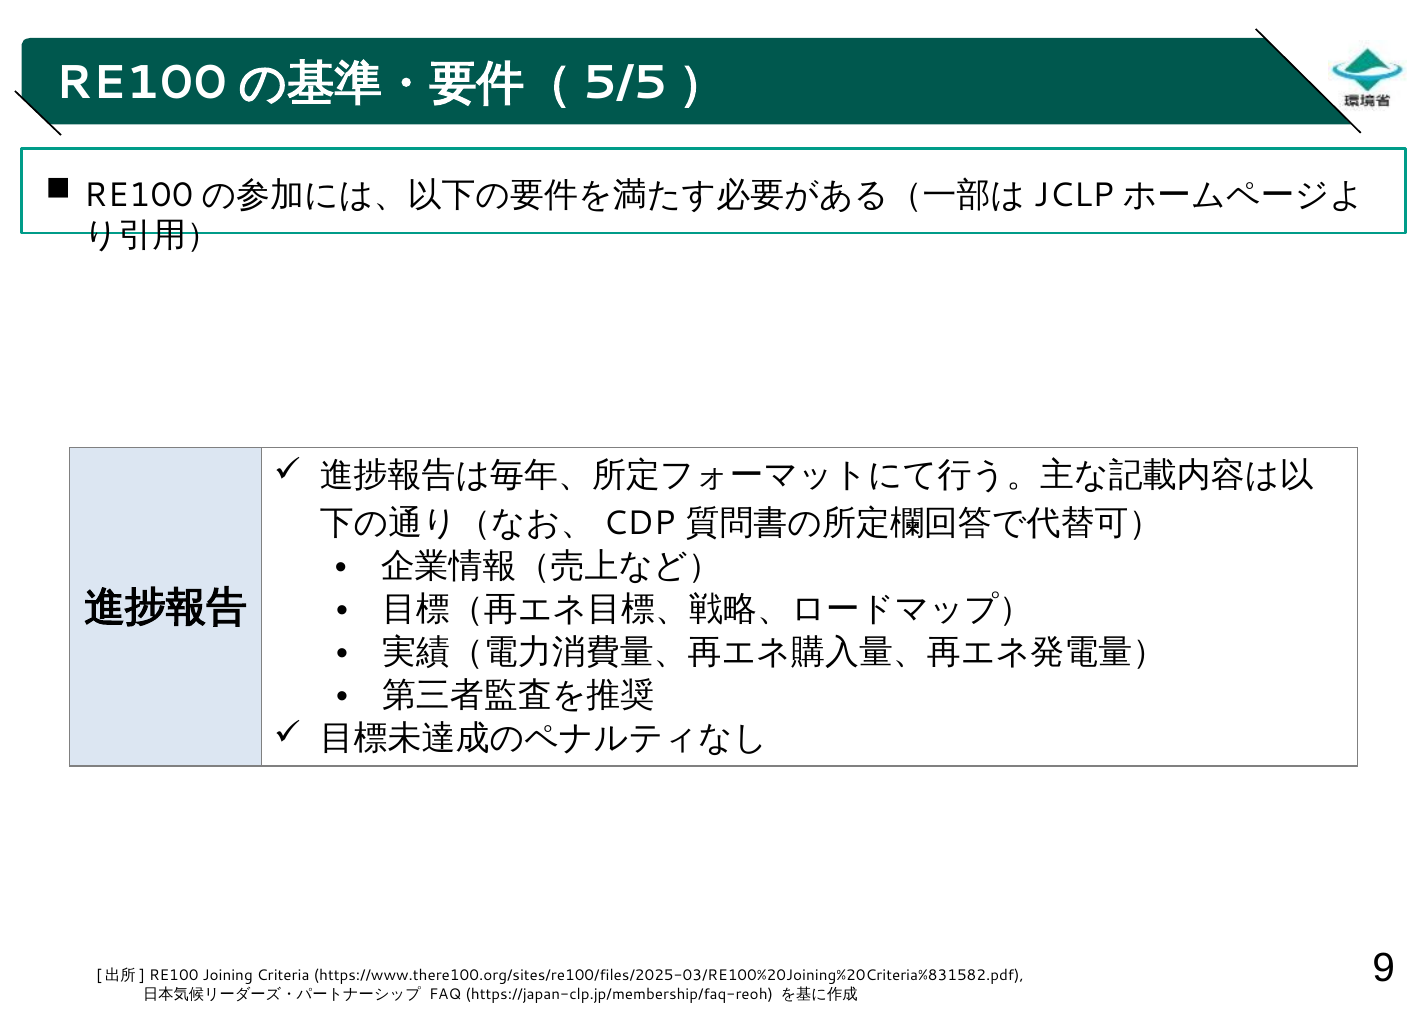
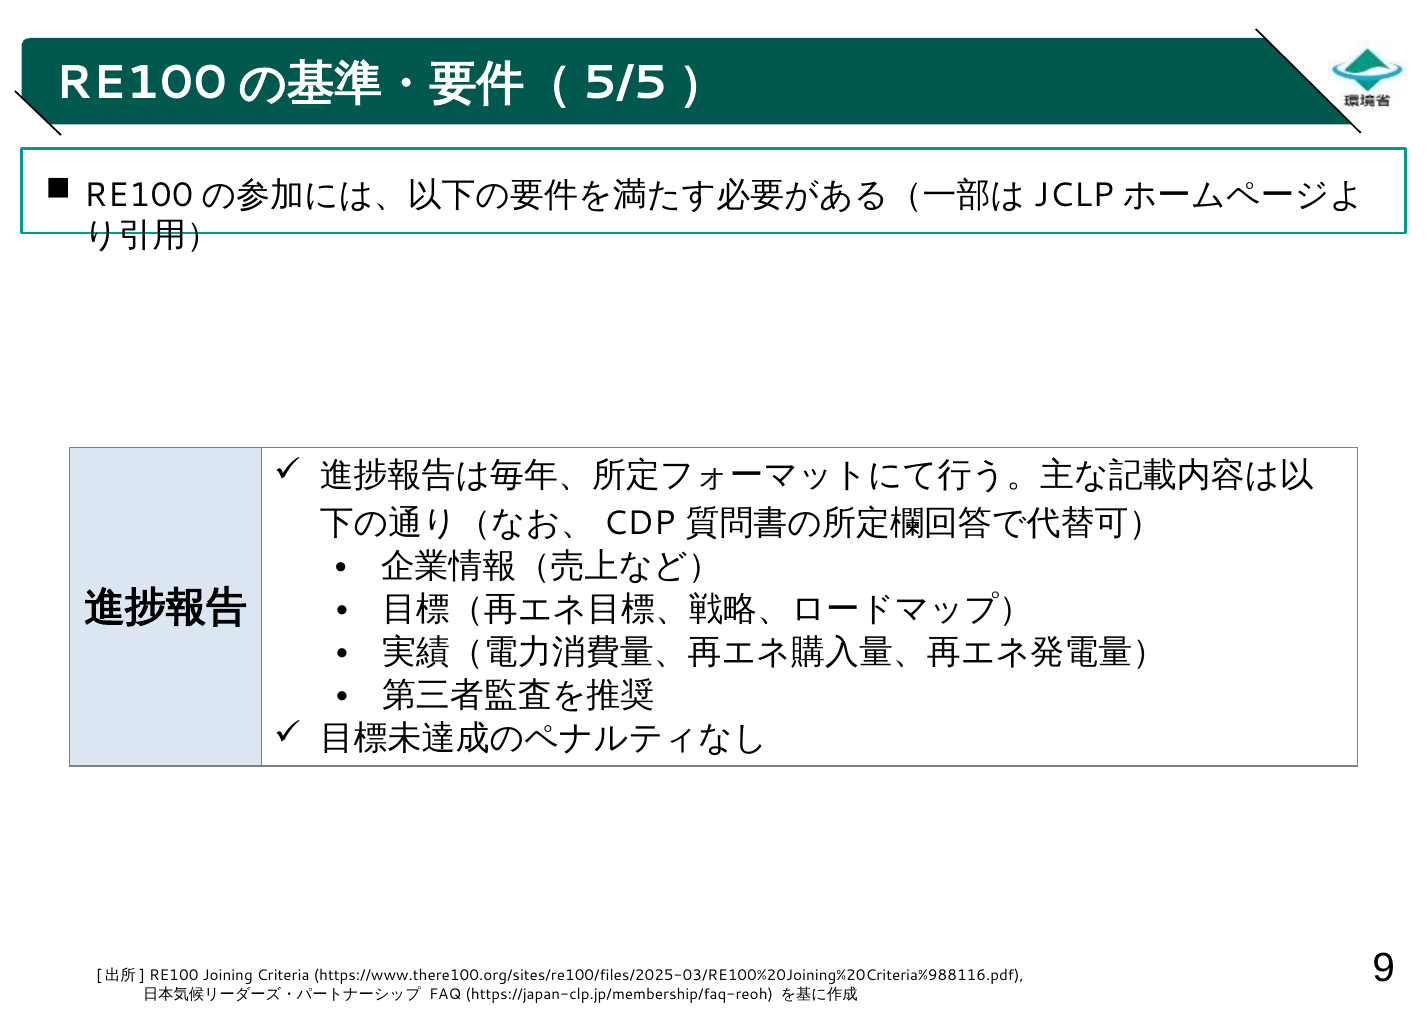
https://www.there100.org/sites/re100/files/2025-03/RE100%20Joining%20Criteria%831582.pdf: https://www.there100.org/sites/re100/files/2025-03/RE100%20Joining%20Criteria%831582.pdf -> https://www.there100.org/sites/re100/files/2025-03/RE100%20Joining%20Criteria%988116.pdf
